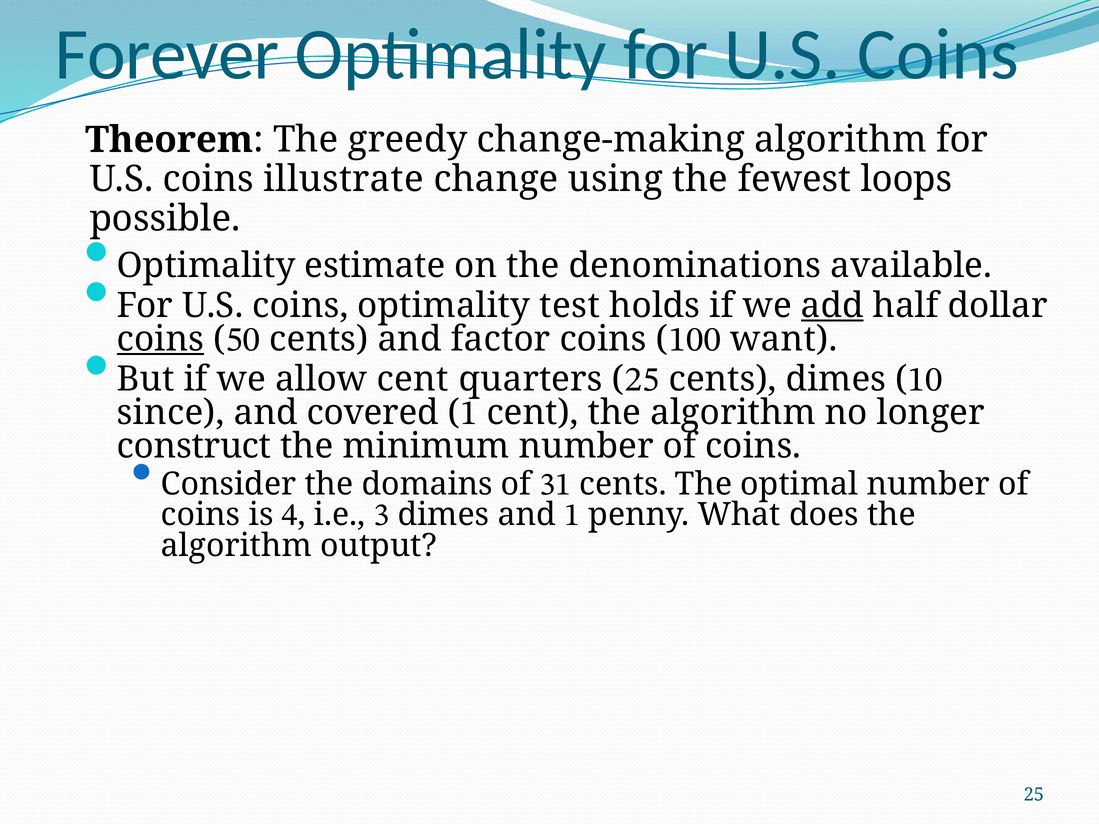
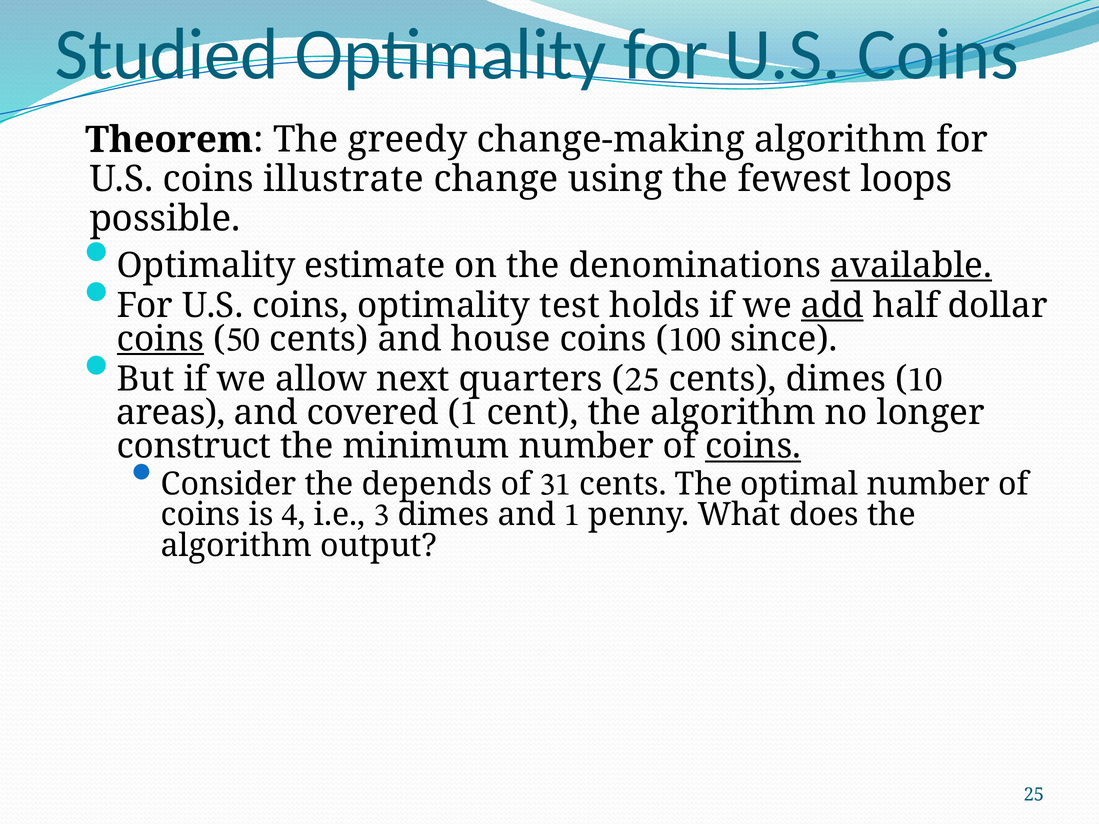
Forever: Forever -> Studied
available underline: none -> present
factor: factor -> house
want: want -> since
allow cent: cent -> next
since: since -> areas
coins at (753, 446) underline: none -> present
domains: domains -> depends
